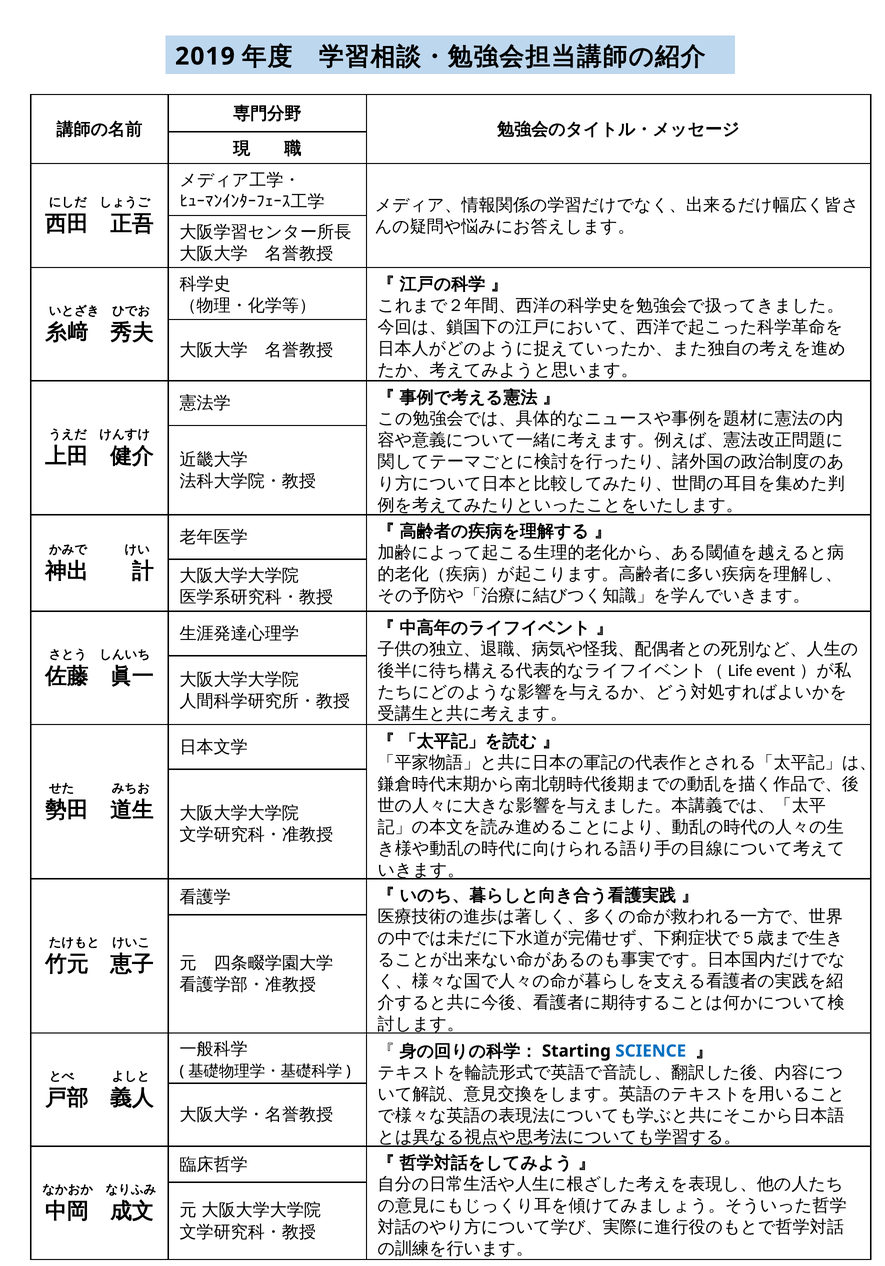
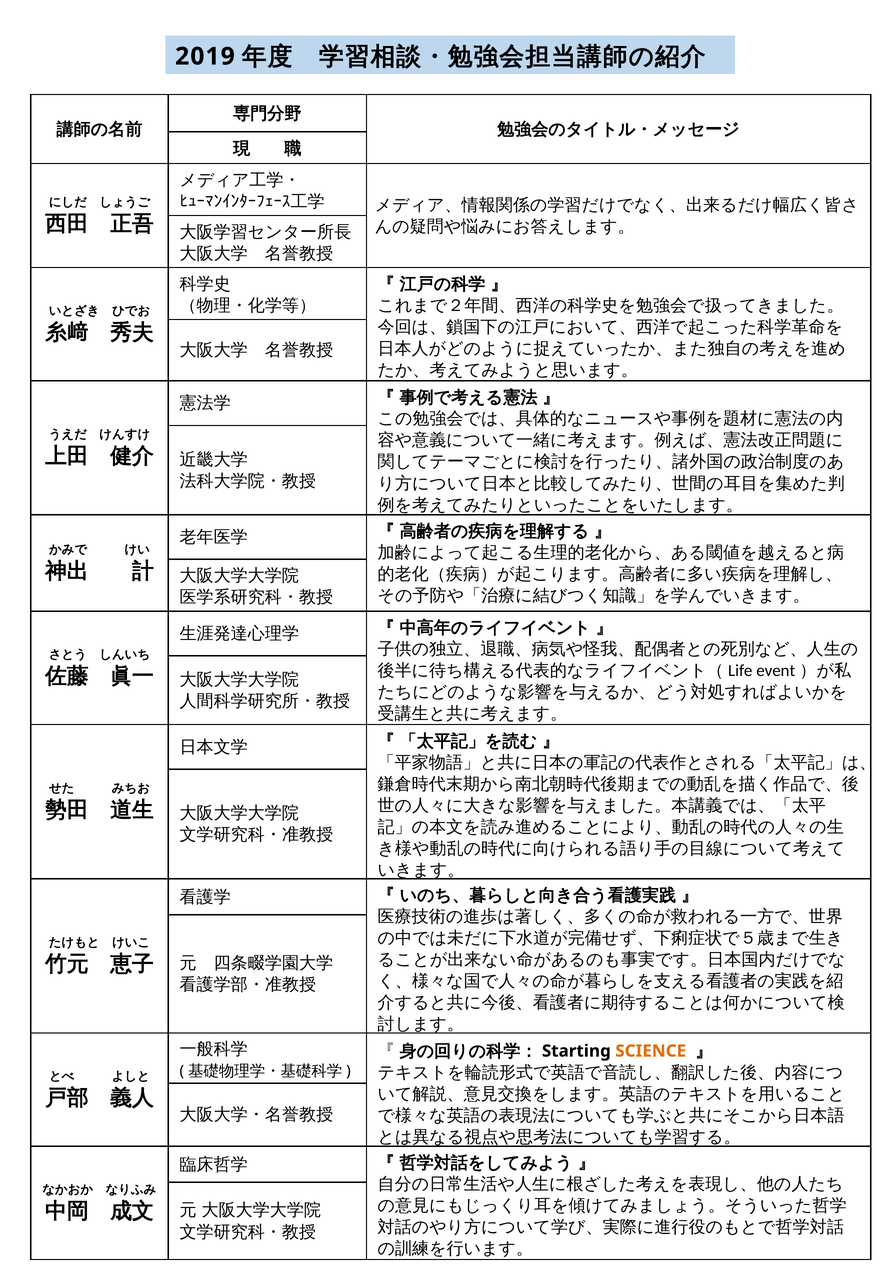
SCIENCE colour: blue -> orange
